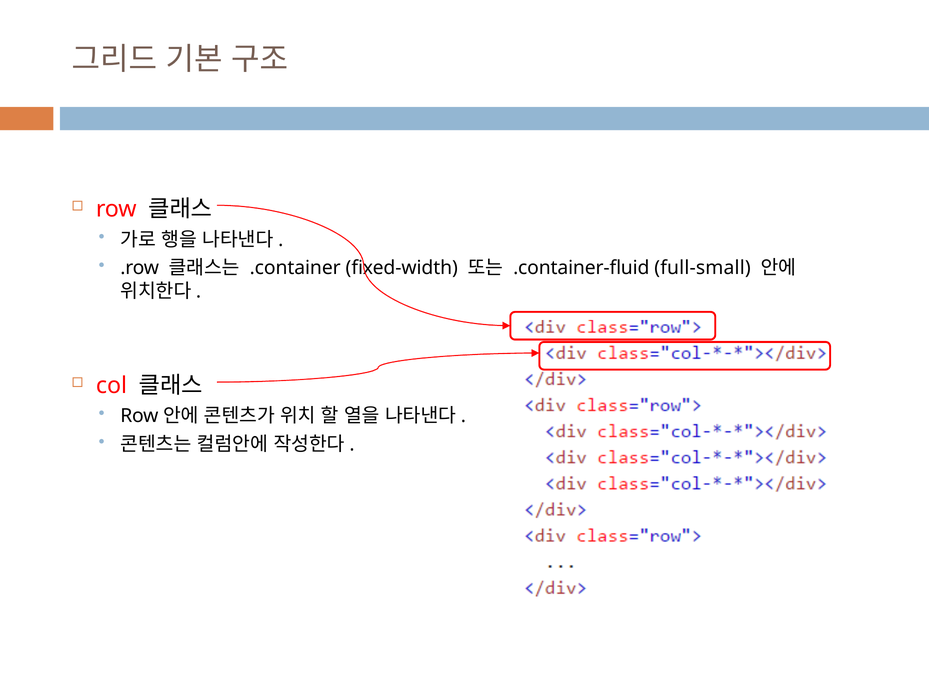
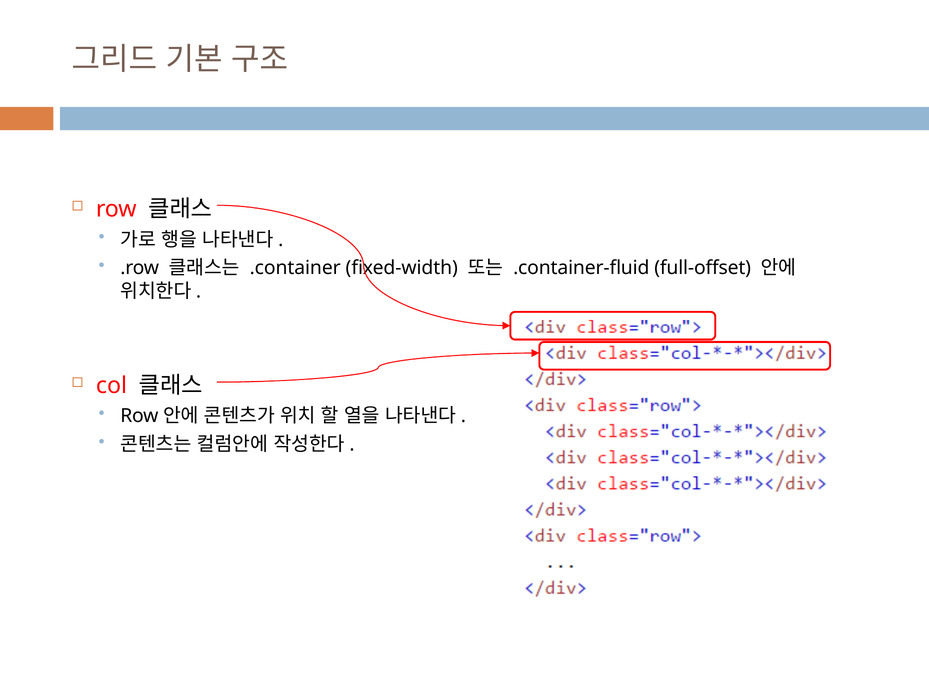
full-small: full-small -> full-offset
